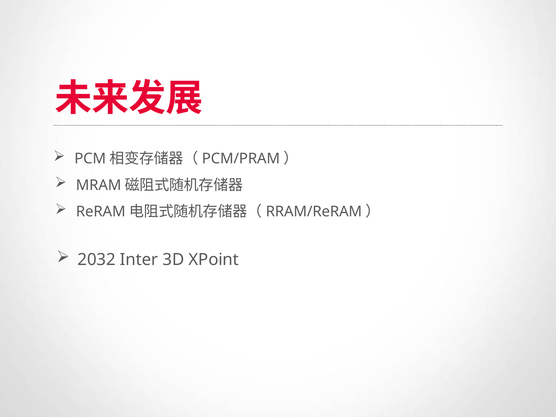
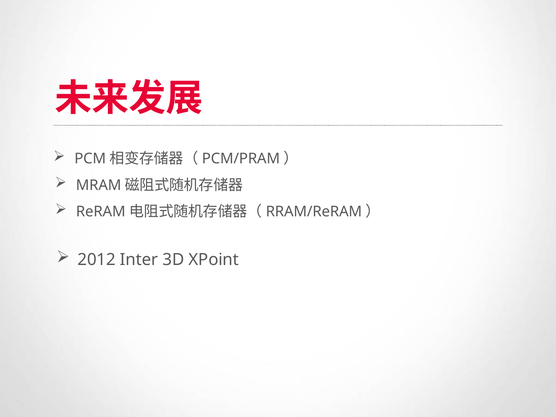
2032: 2032 -> 2012
